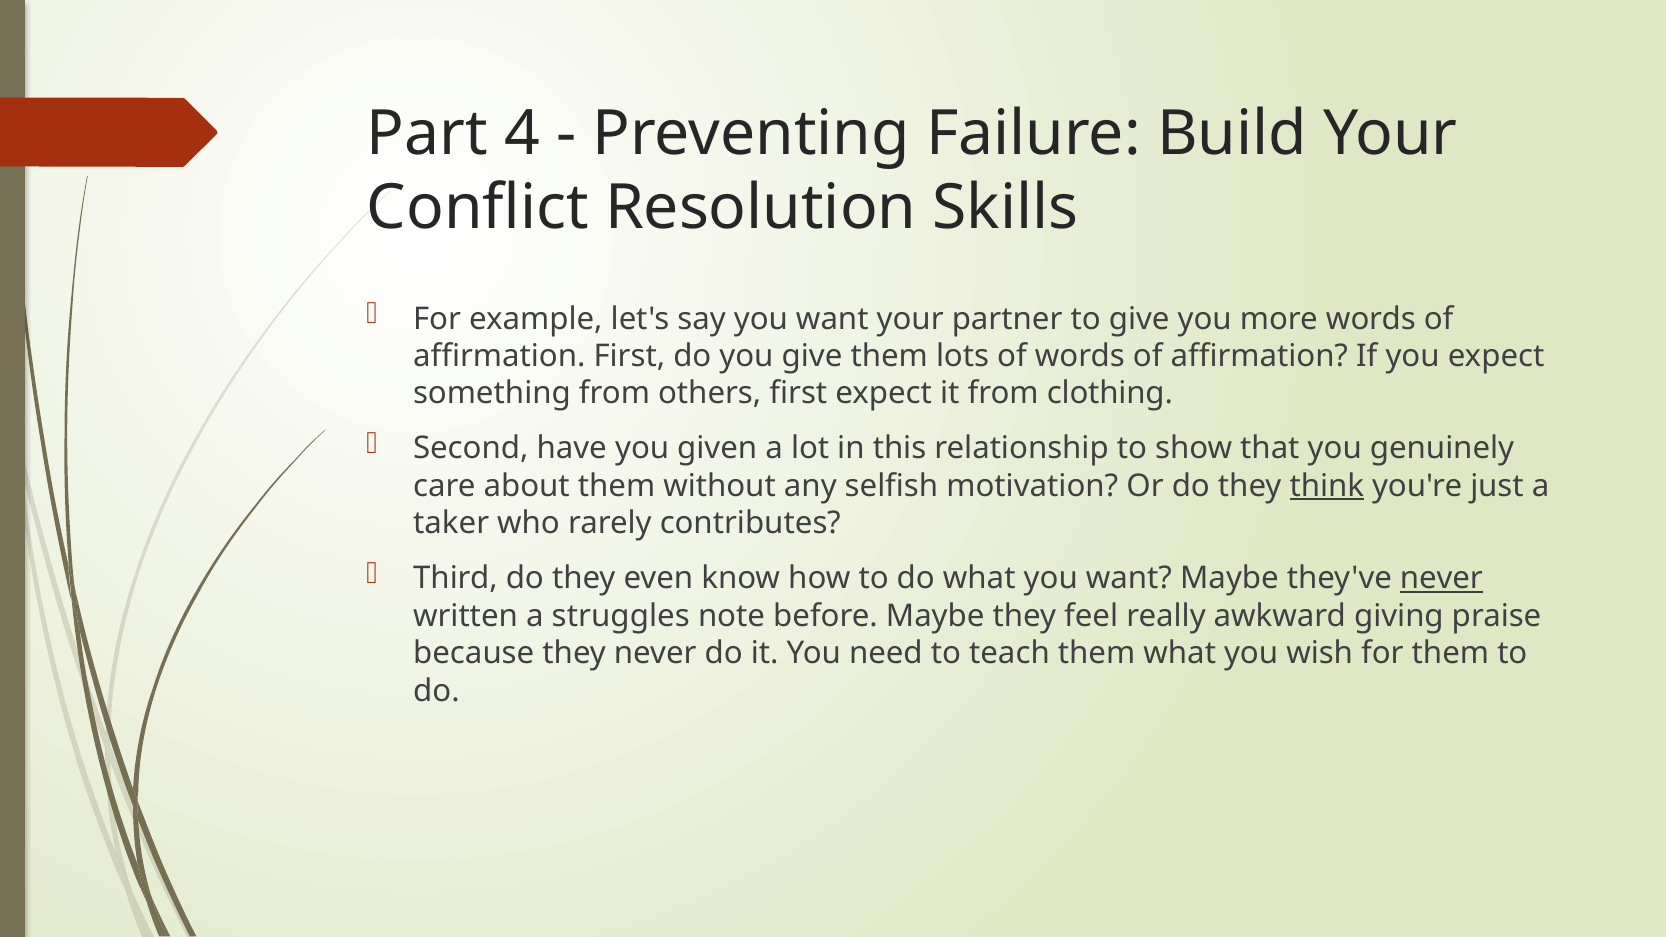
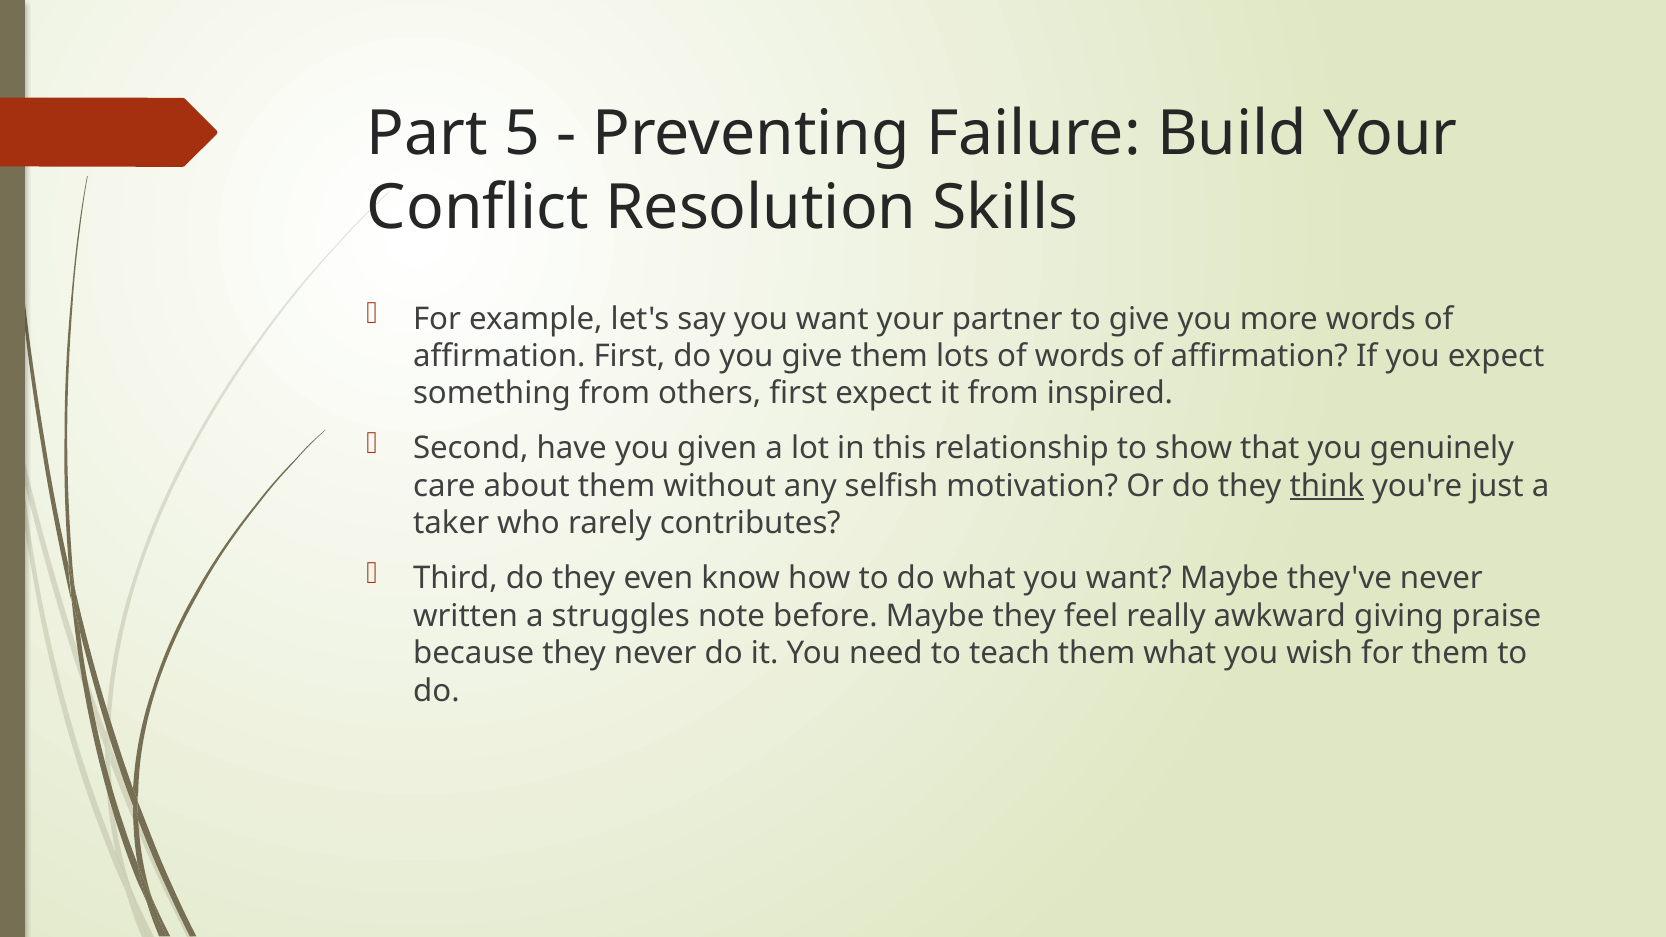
4: 4 -> 5
clothing: clothing -> inspired
never at (1441, 578) underline: present -> none
